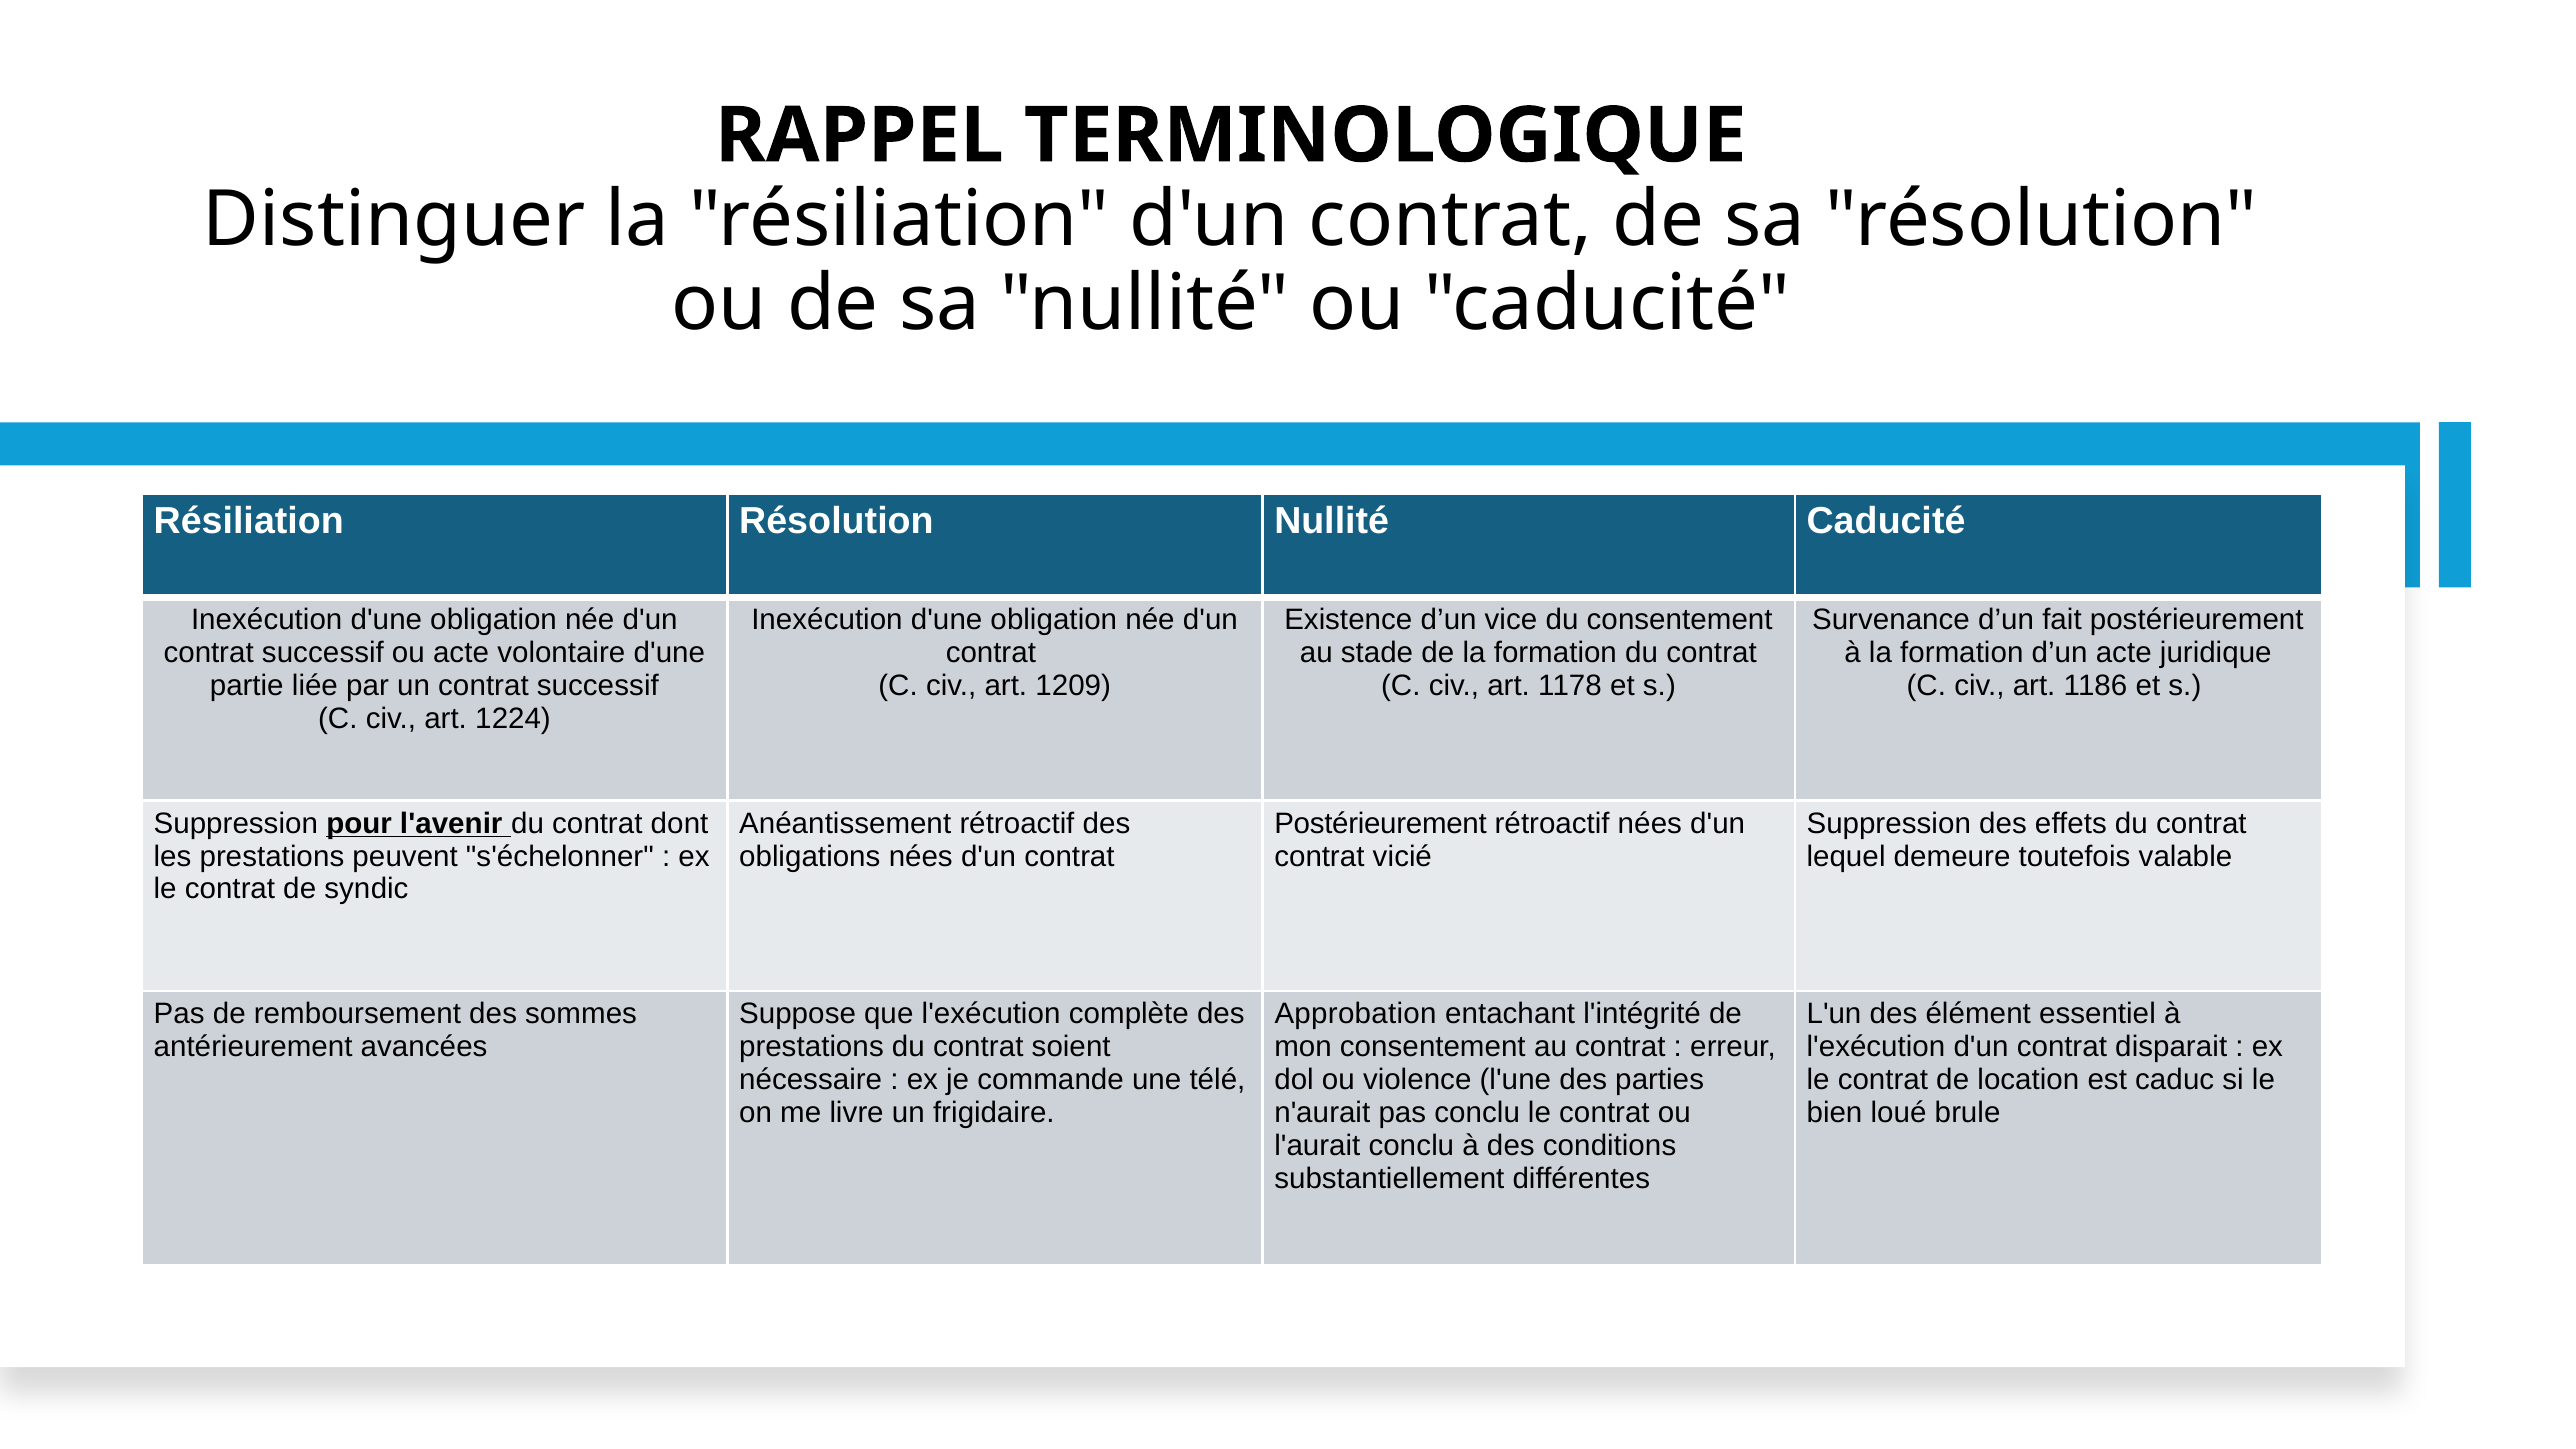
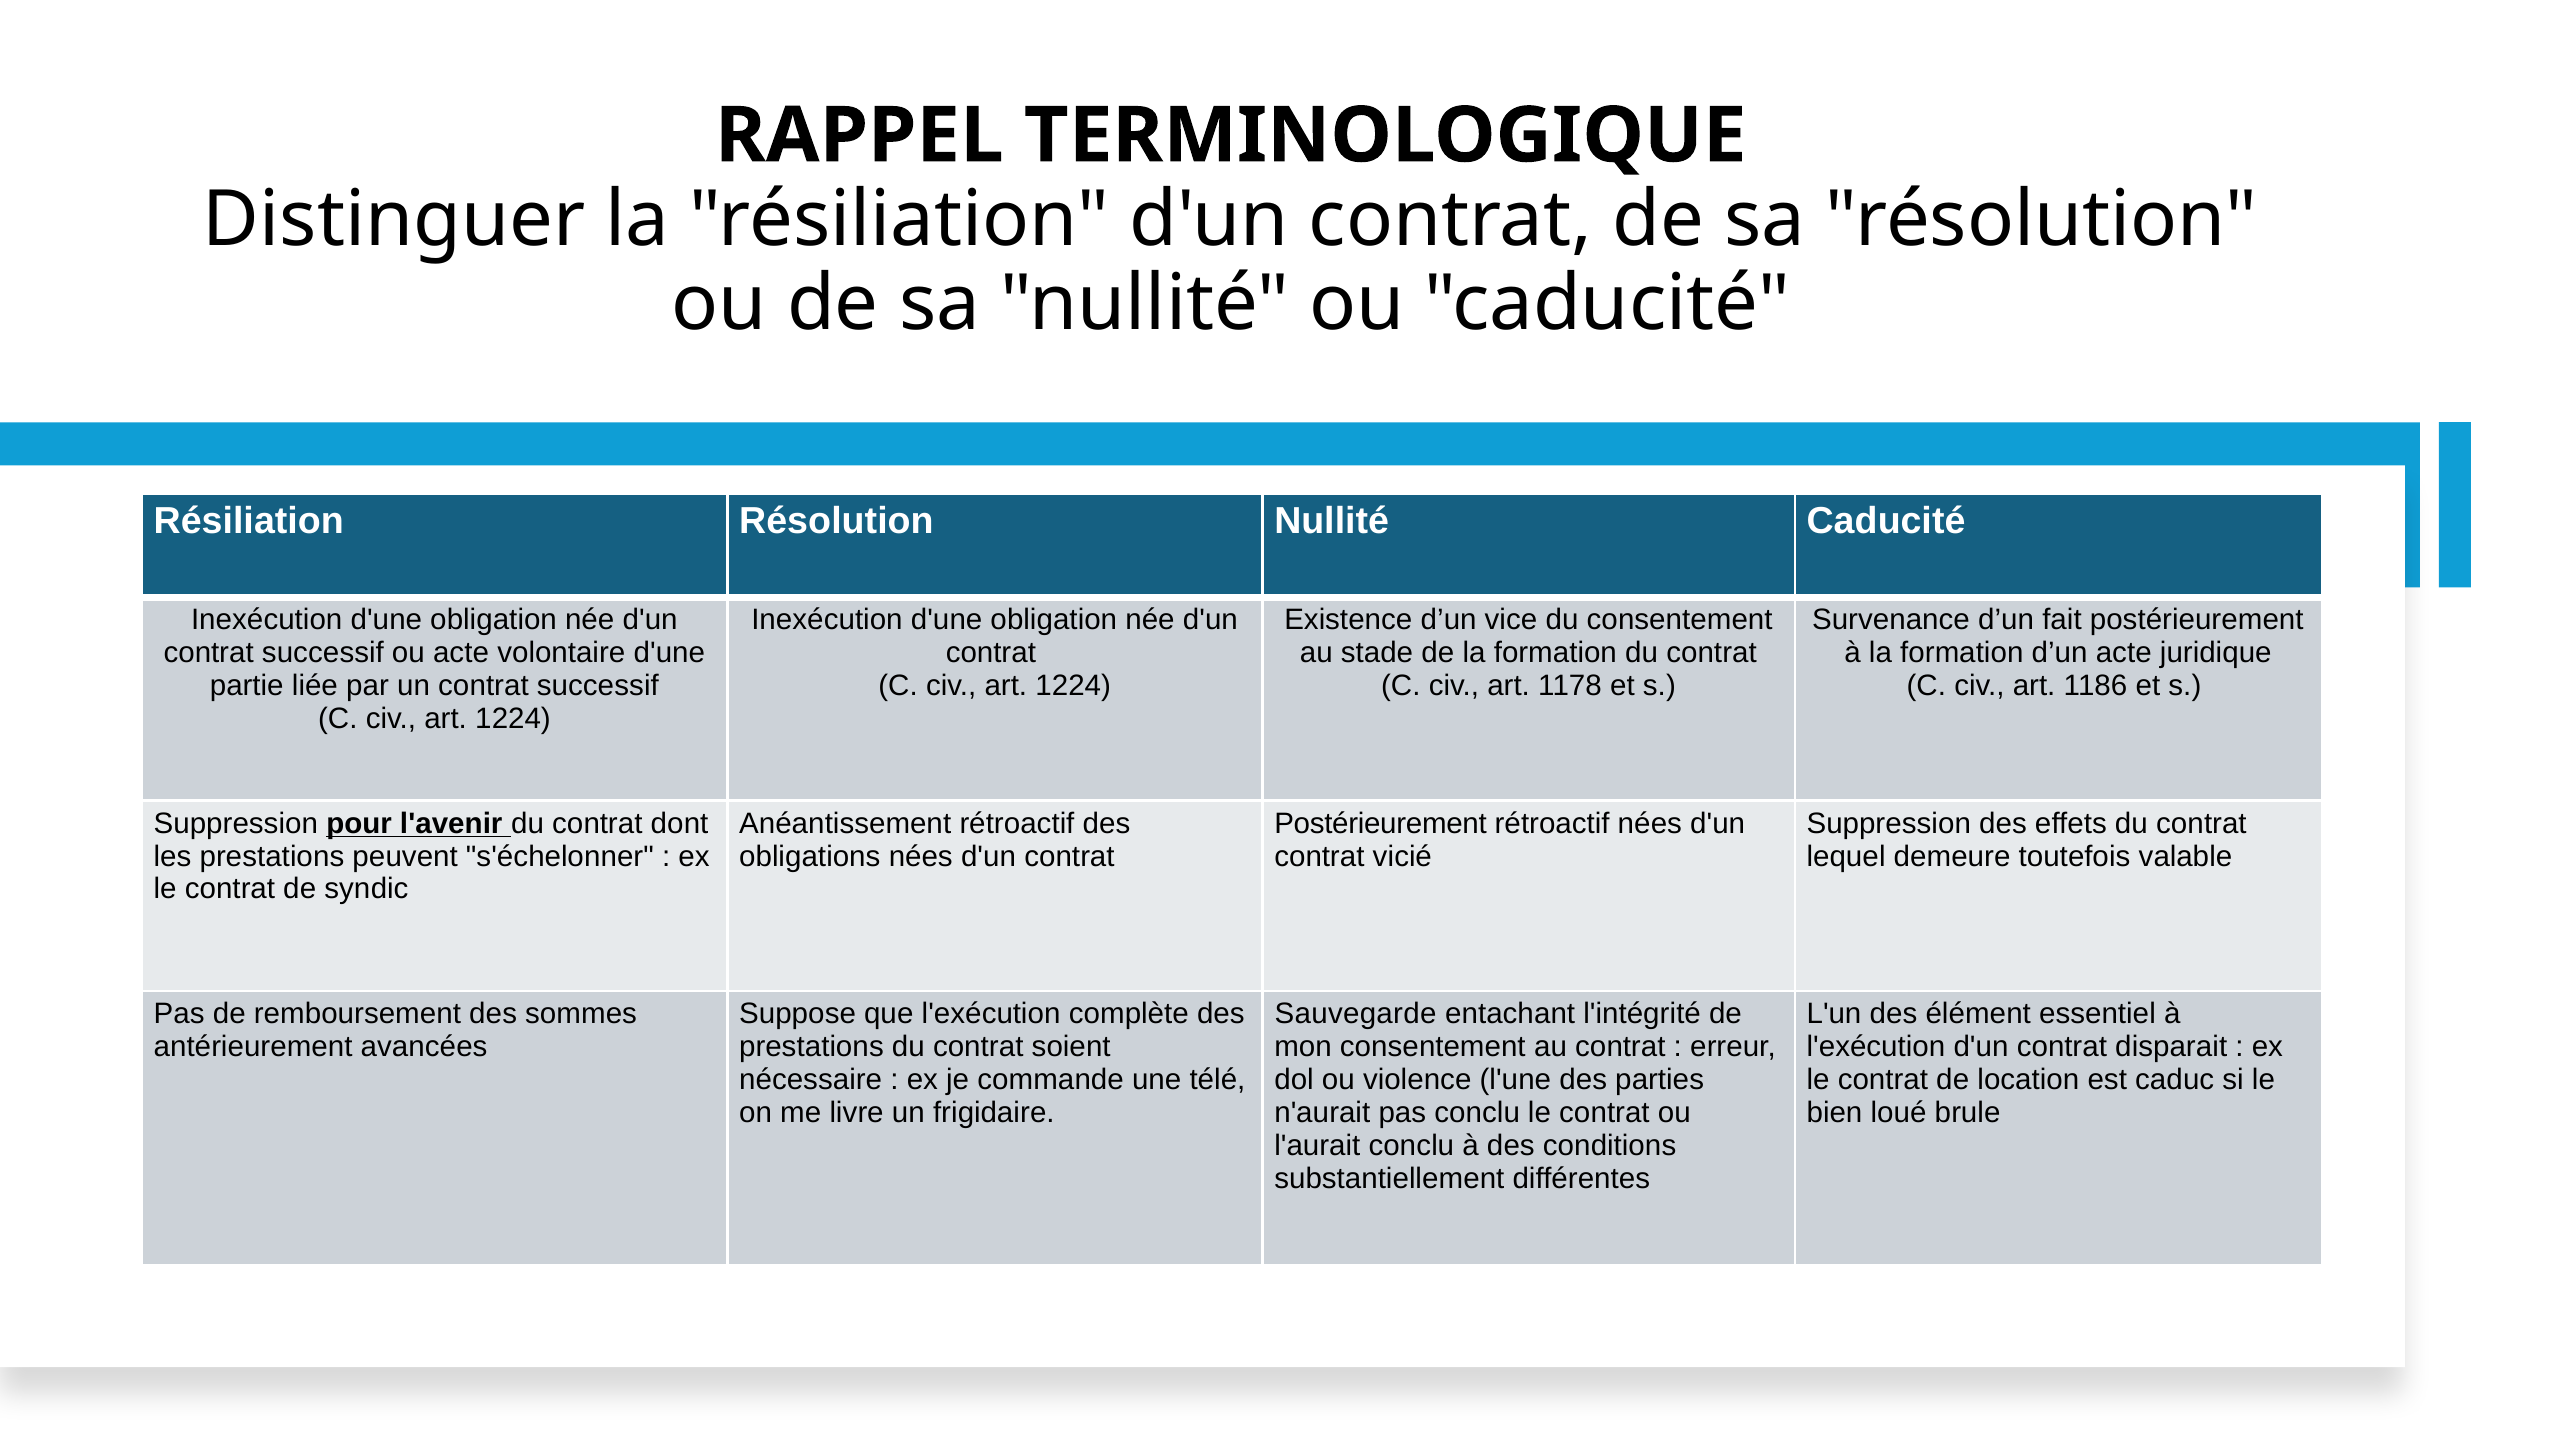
1209 at (1073, 686): 1209 -> 1224
Approbation: Approbation -> Sauvegarde
